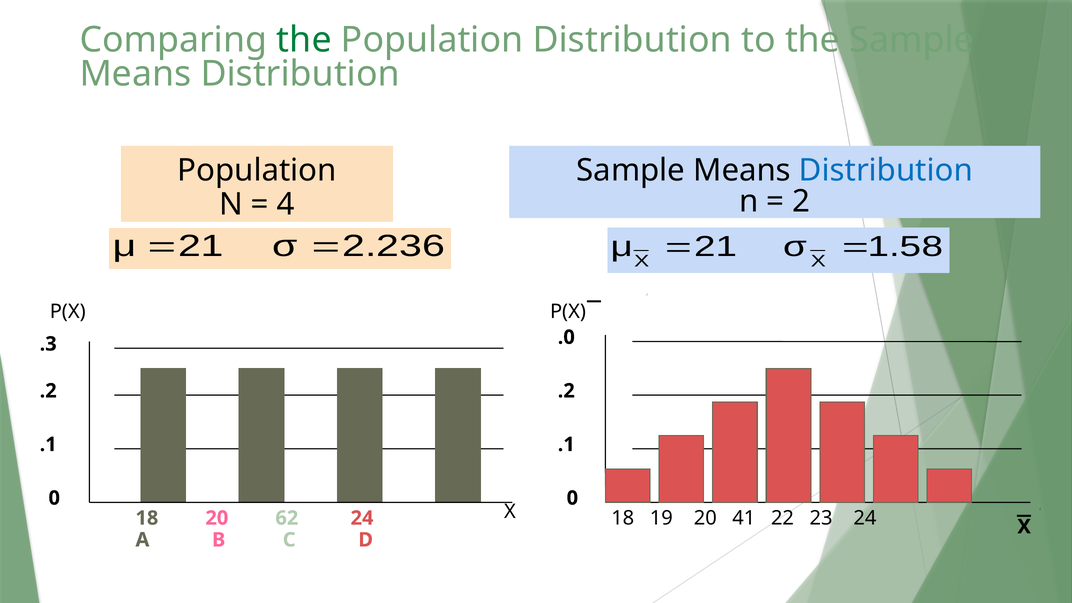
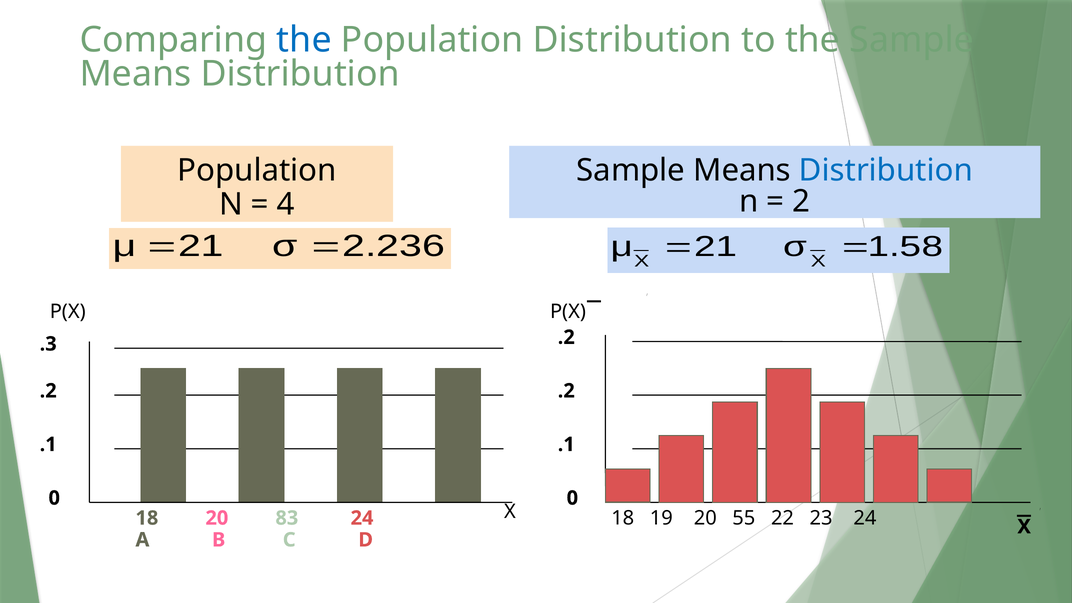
the at (304, 40) colour: green -> blue
.0 at (566, 337): .0 -> .2
41: 41 -> 55
62: 62 -> 83
